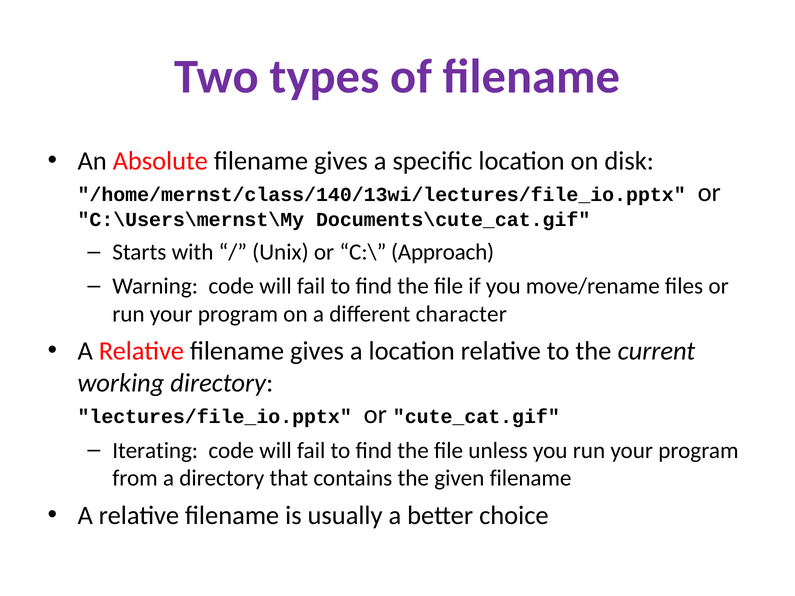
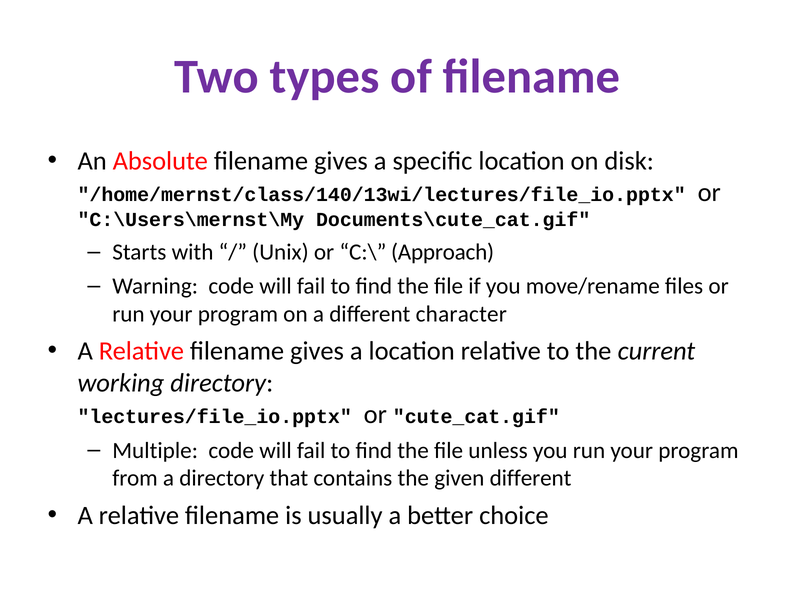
Iterating: Iterating -> Multiple
given filename: filename -> different
